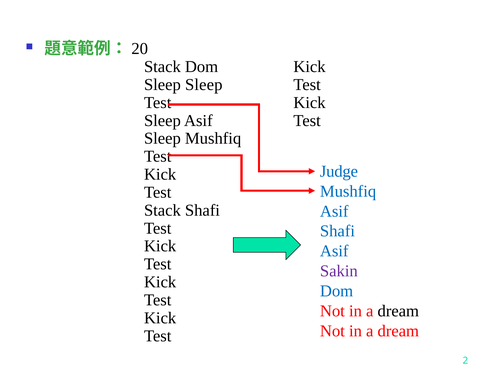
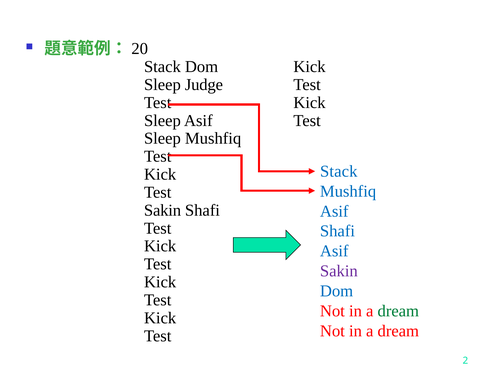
Sleep Sleep: Sleep -> Judge
Judge at (339, 171): Judge -> Stack
Stack at (162, 210): Stack -> Sakin
dream at (398, 311) colour: black -> green
